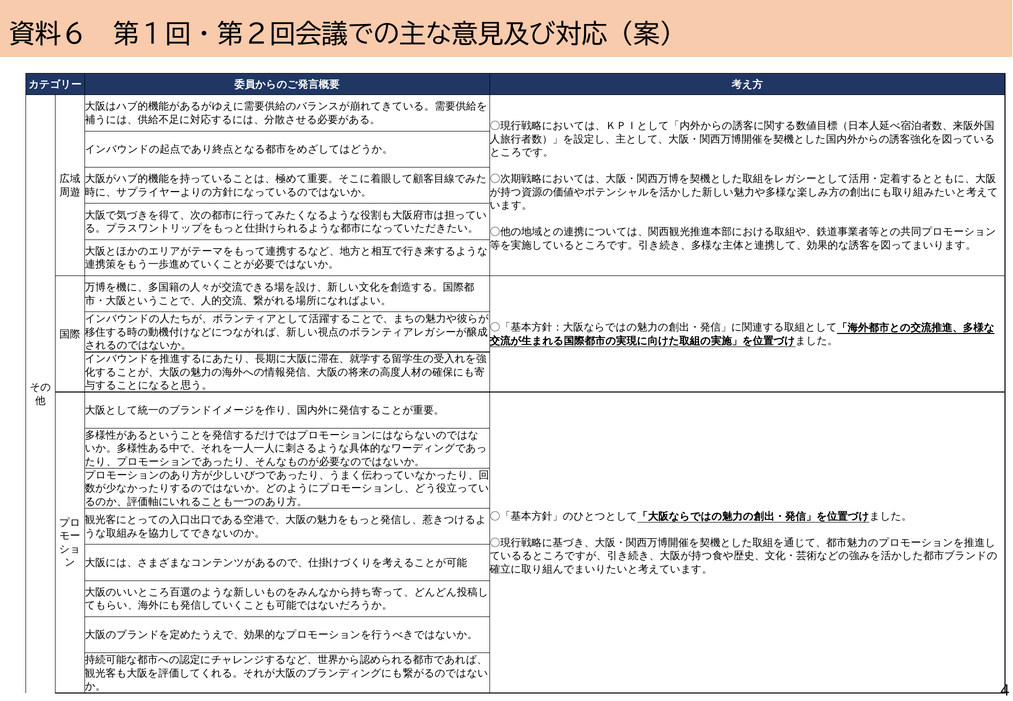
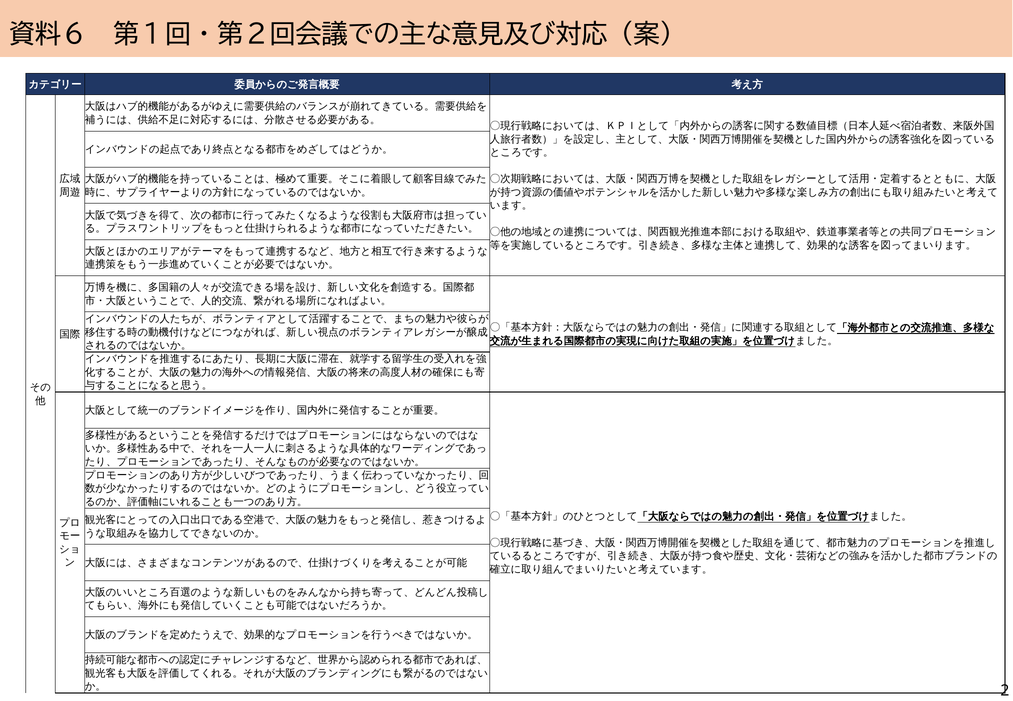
4: 4 -> 2
